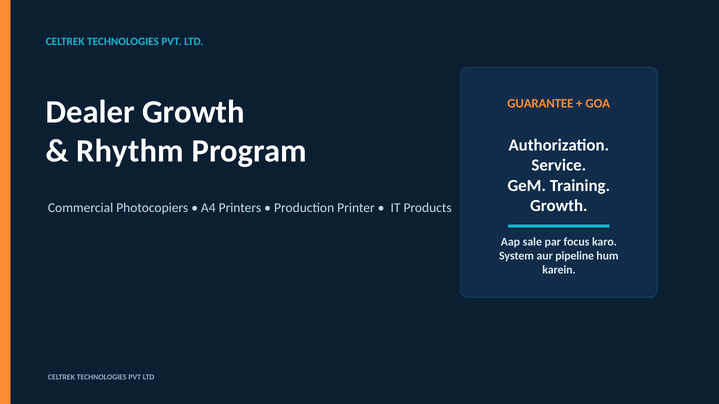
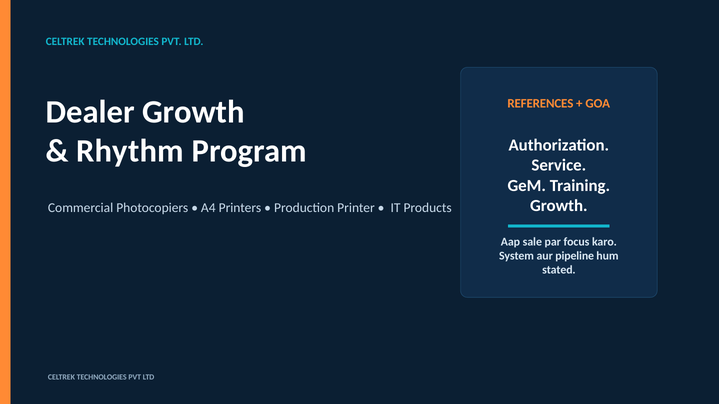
GUARANTEE: GUARANTEE -> REFERENCES
karein: karein -> stated
